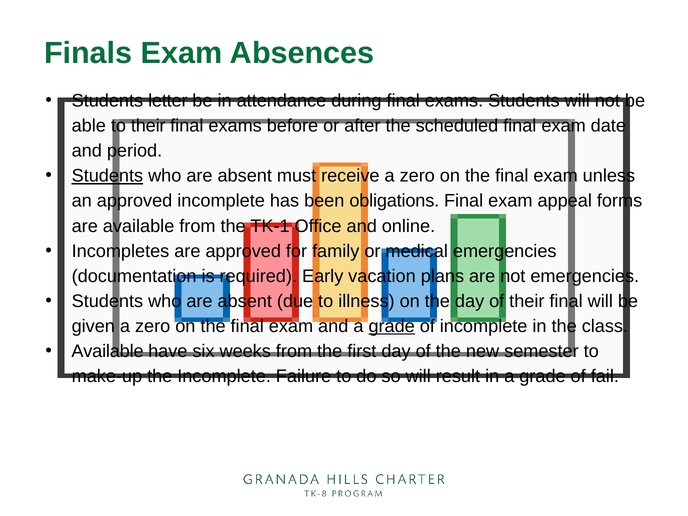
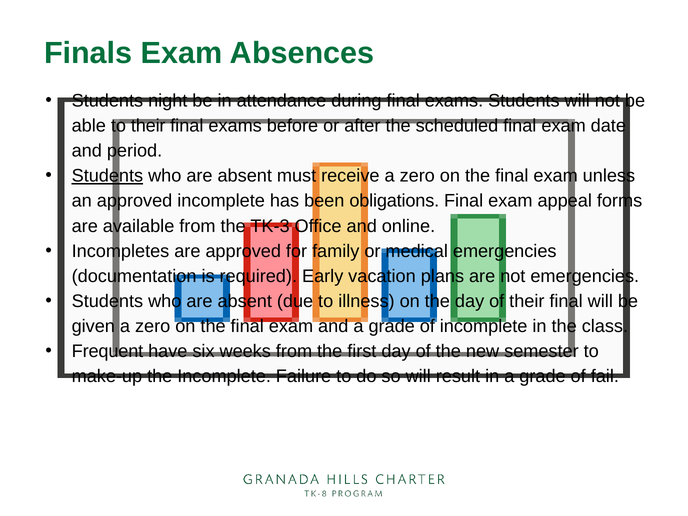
letter: letter -> night
TK-1: TK-1 -> TK-3
grade at (392, 326) underline: present -> none
Available at (108, 351): Available -> Frequent
